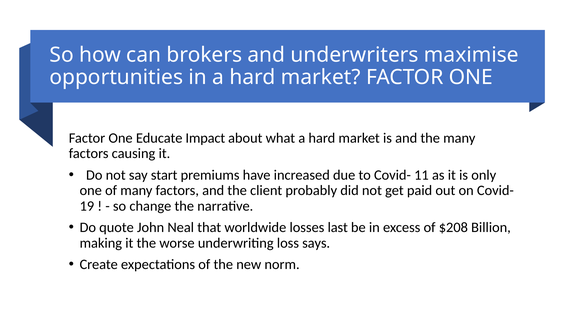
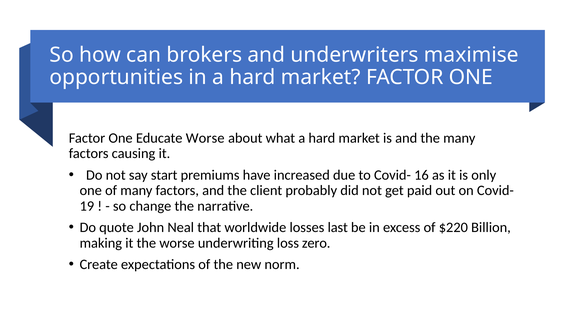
Educate Impact: Impact -> Worse
11: 11 -> 16
$208: $208 -> $220
says: says -> zero
